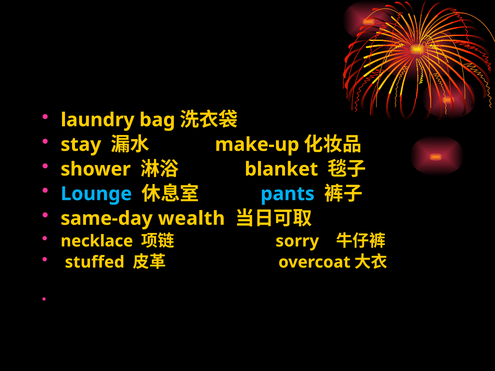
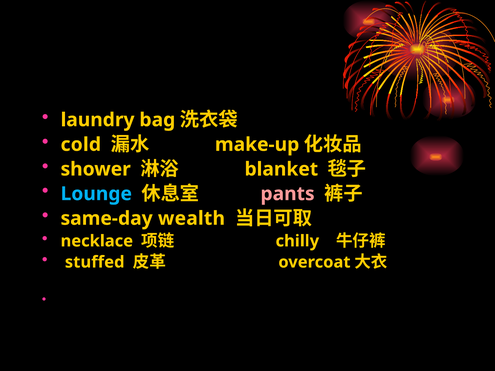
stay: stay -> cold
pants colour: light blue -> pink
sorry: sorry -> chilly
